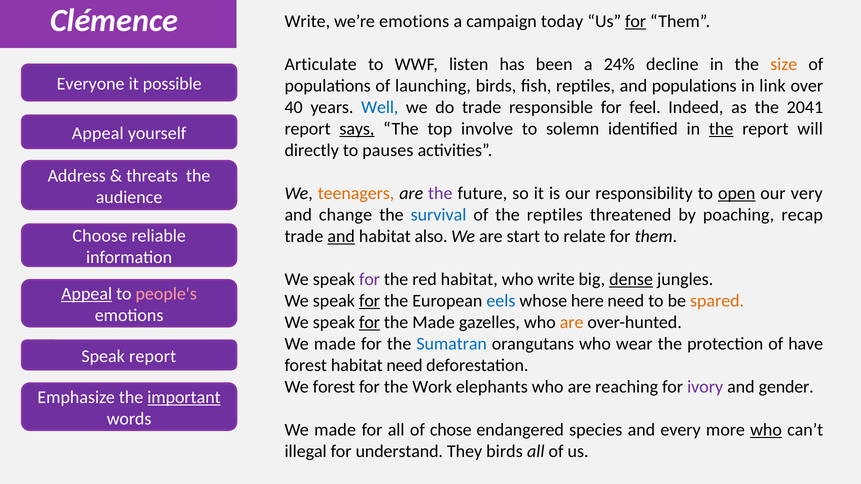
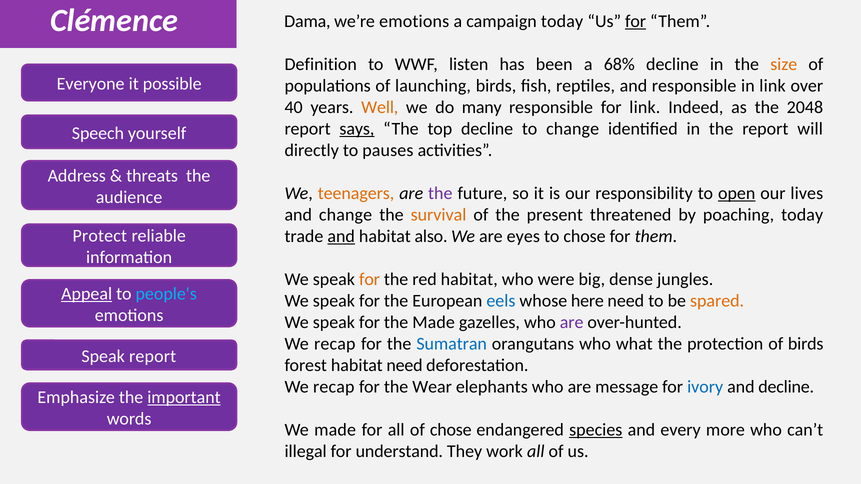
Clémence Write: Write -> Dama
Articulate: Articulate -> Definition
24%: 24% -> 68%
and populations: populations -> responsible
Well colour: blue -> orange
do trade: trade -> many
for feel: feel -> link
2041: 2041 -> 2048
top involve: involve -> decline
to solemn: solemn -> change
the at (721, 129) underline: present -> none
Appeal at (98, 133): Appeal -> Speech
very: very -> lives
survival colour: blue -> orange
the reptiles: reptiles -> present
poaching recap: recap -> today
Choose: Choose -> Protect
start: start -> eyes
to relate: relate -> chose
for at (369, 280) colour: purple -> orange
who write: write -> were
dense underline: present -> none
people's colour: pink -> light blue
for at (369, 301) underline: present -> none
for at (369, 323) underline: present -> none
are at (572, 323) colour: orange -> purple
made at (335, 344): made -> recap
wear: wear -> what
of have: have -> birds
forest at (334, 387): forest -> recap
Work: Work -> Wear
reaching: reaching -> message
ivory colour: purple -> blue
and gender: gender -> decline
species underline: none -> present
who at (766, 430) underline: present -> none
They birds: birds -> work
